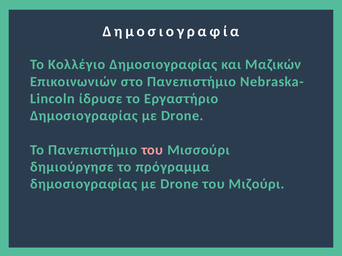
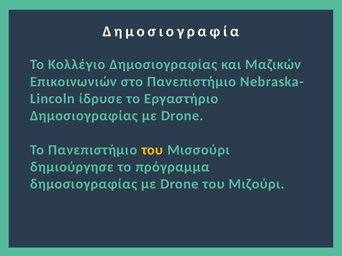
του at (152, 150) colour: pink -> yellow
